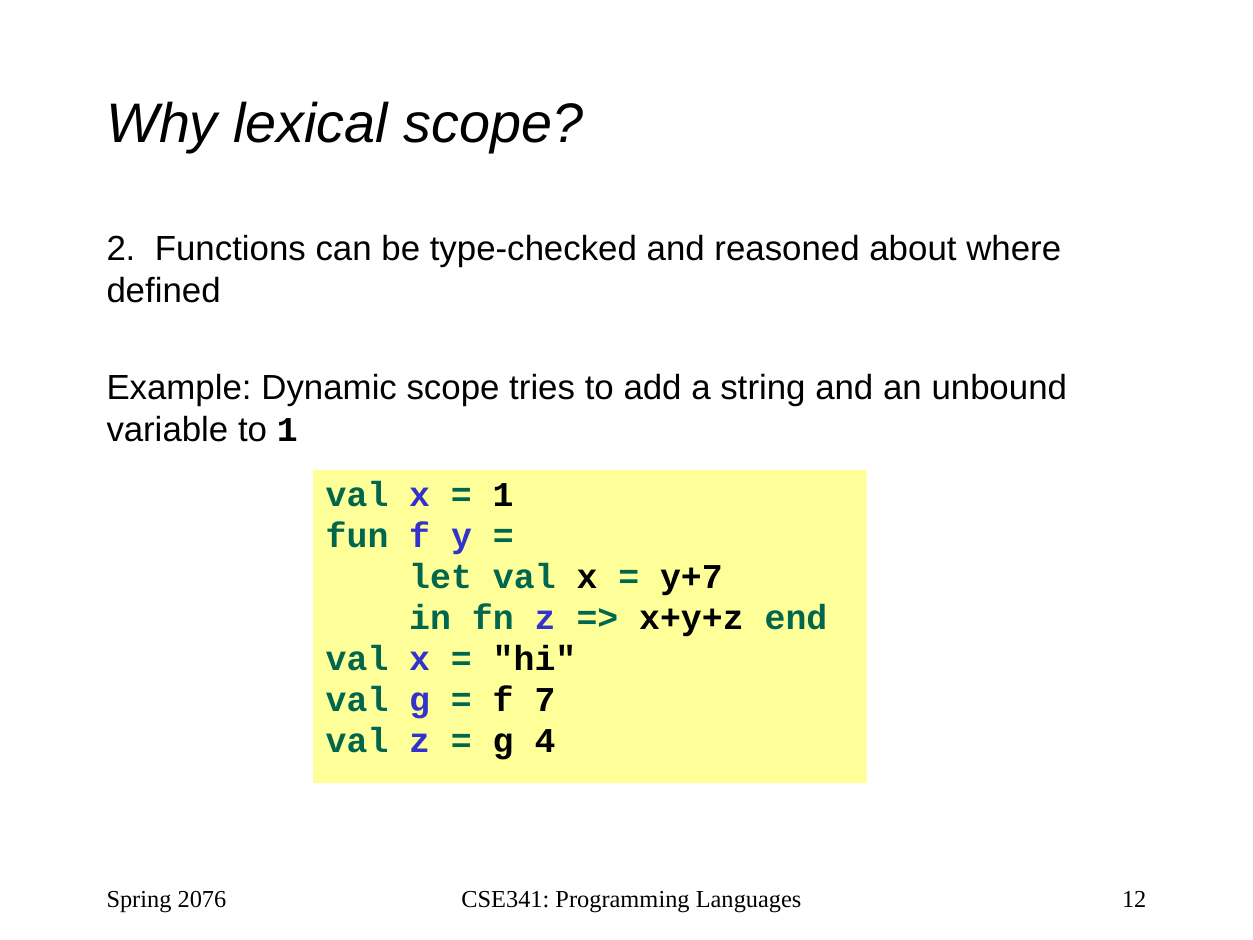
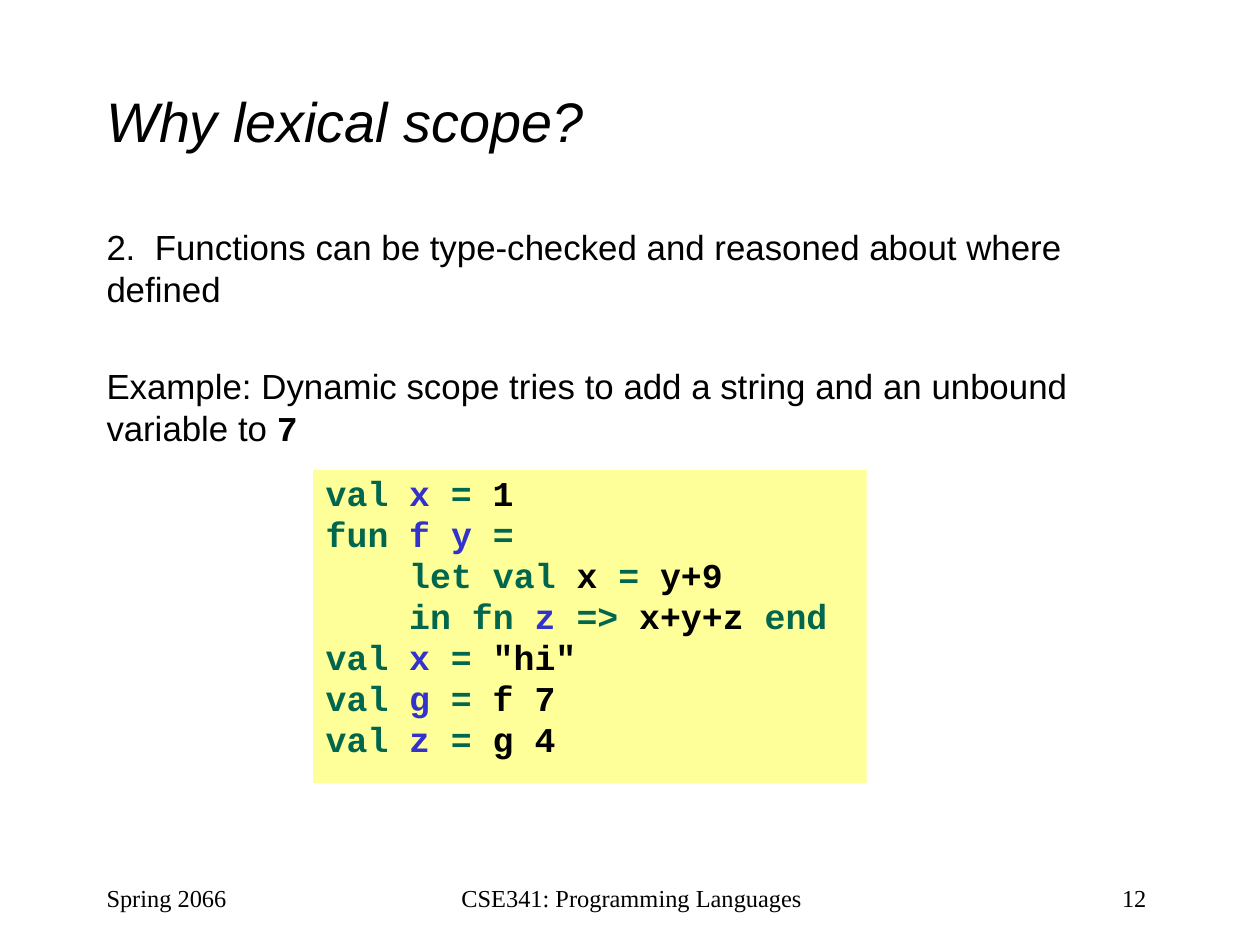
to 1: 1 -> 7
y+7: y+7 -> y+9
2076: 2076 -> 2066
